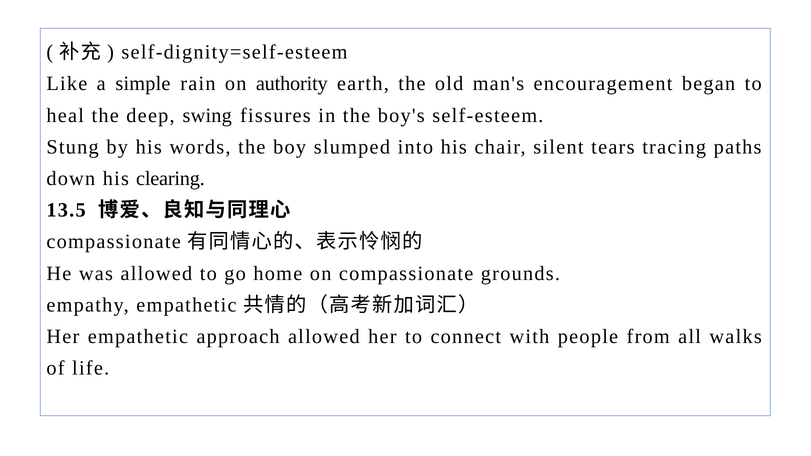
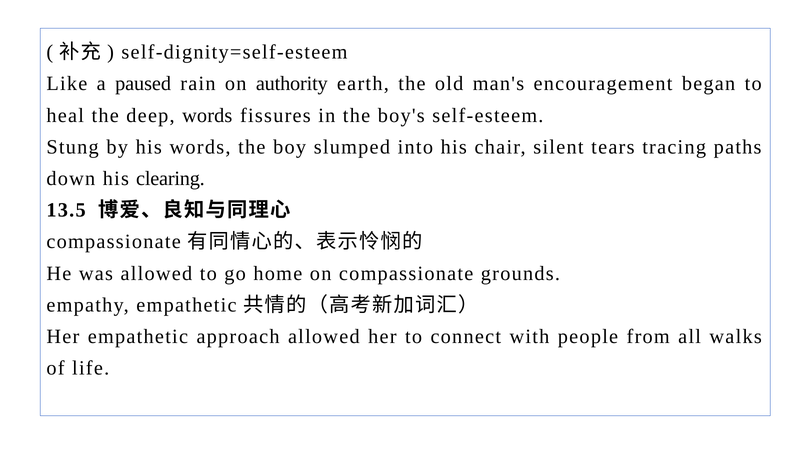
simple: simple -> paused
deep swing: swing -> words
